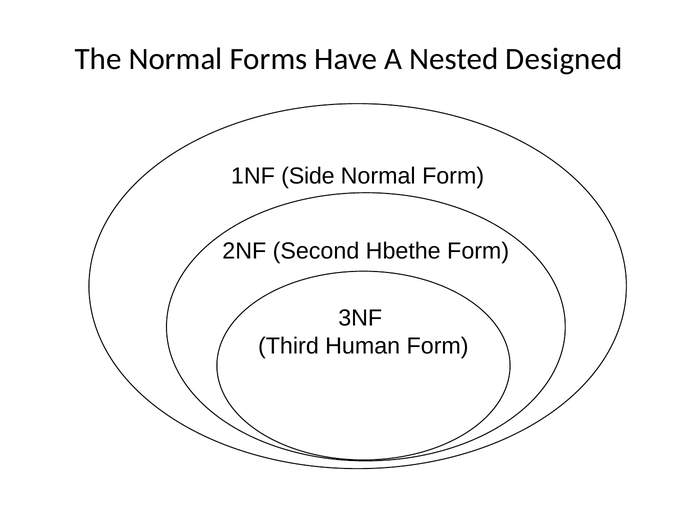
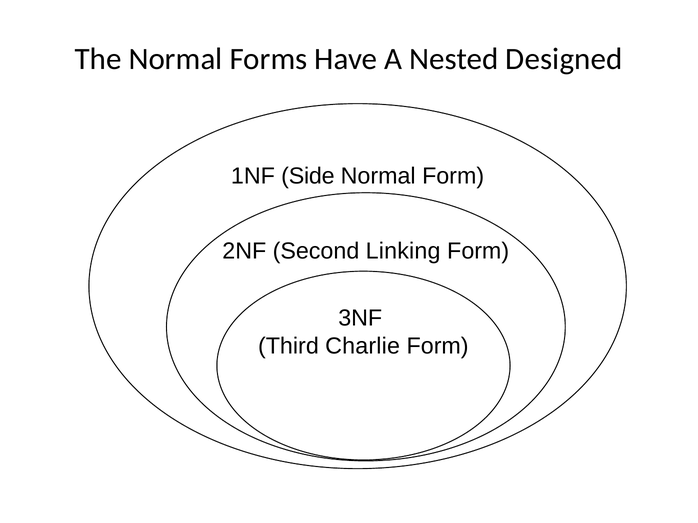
Hbethe: Hbethe -> Linking
Human: Human -> Charlie
